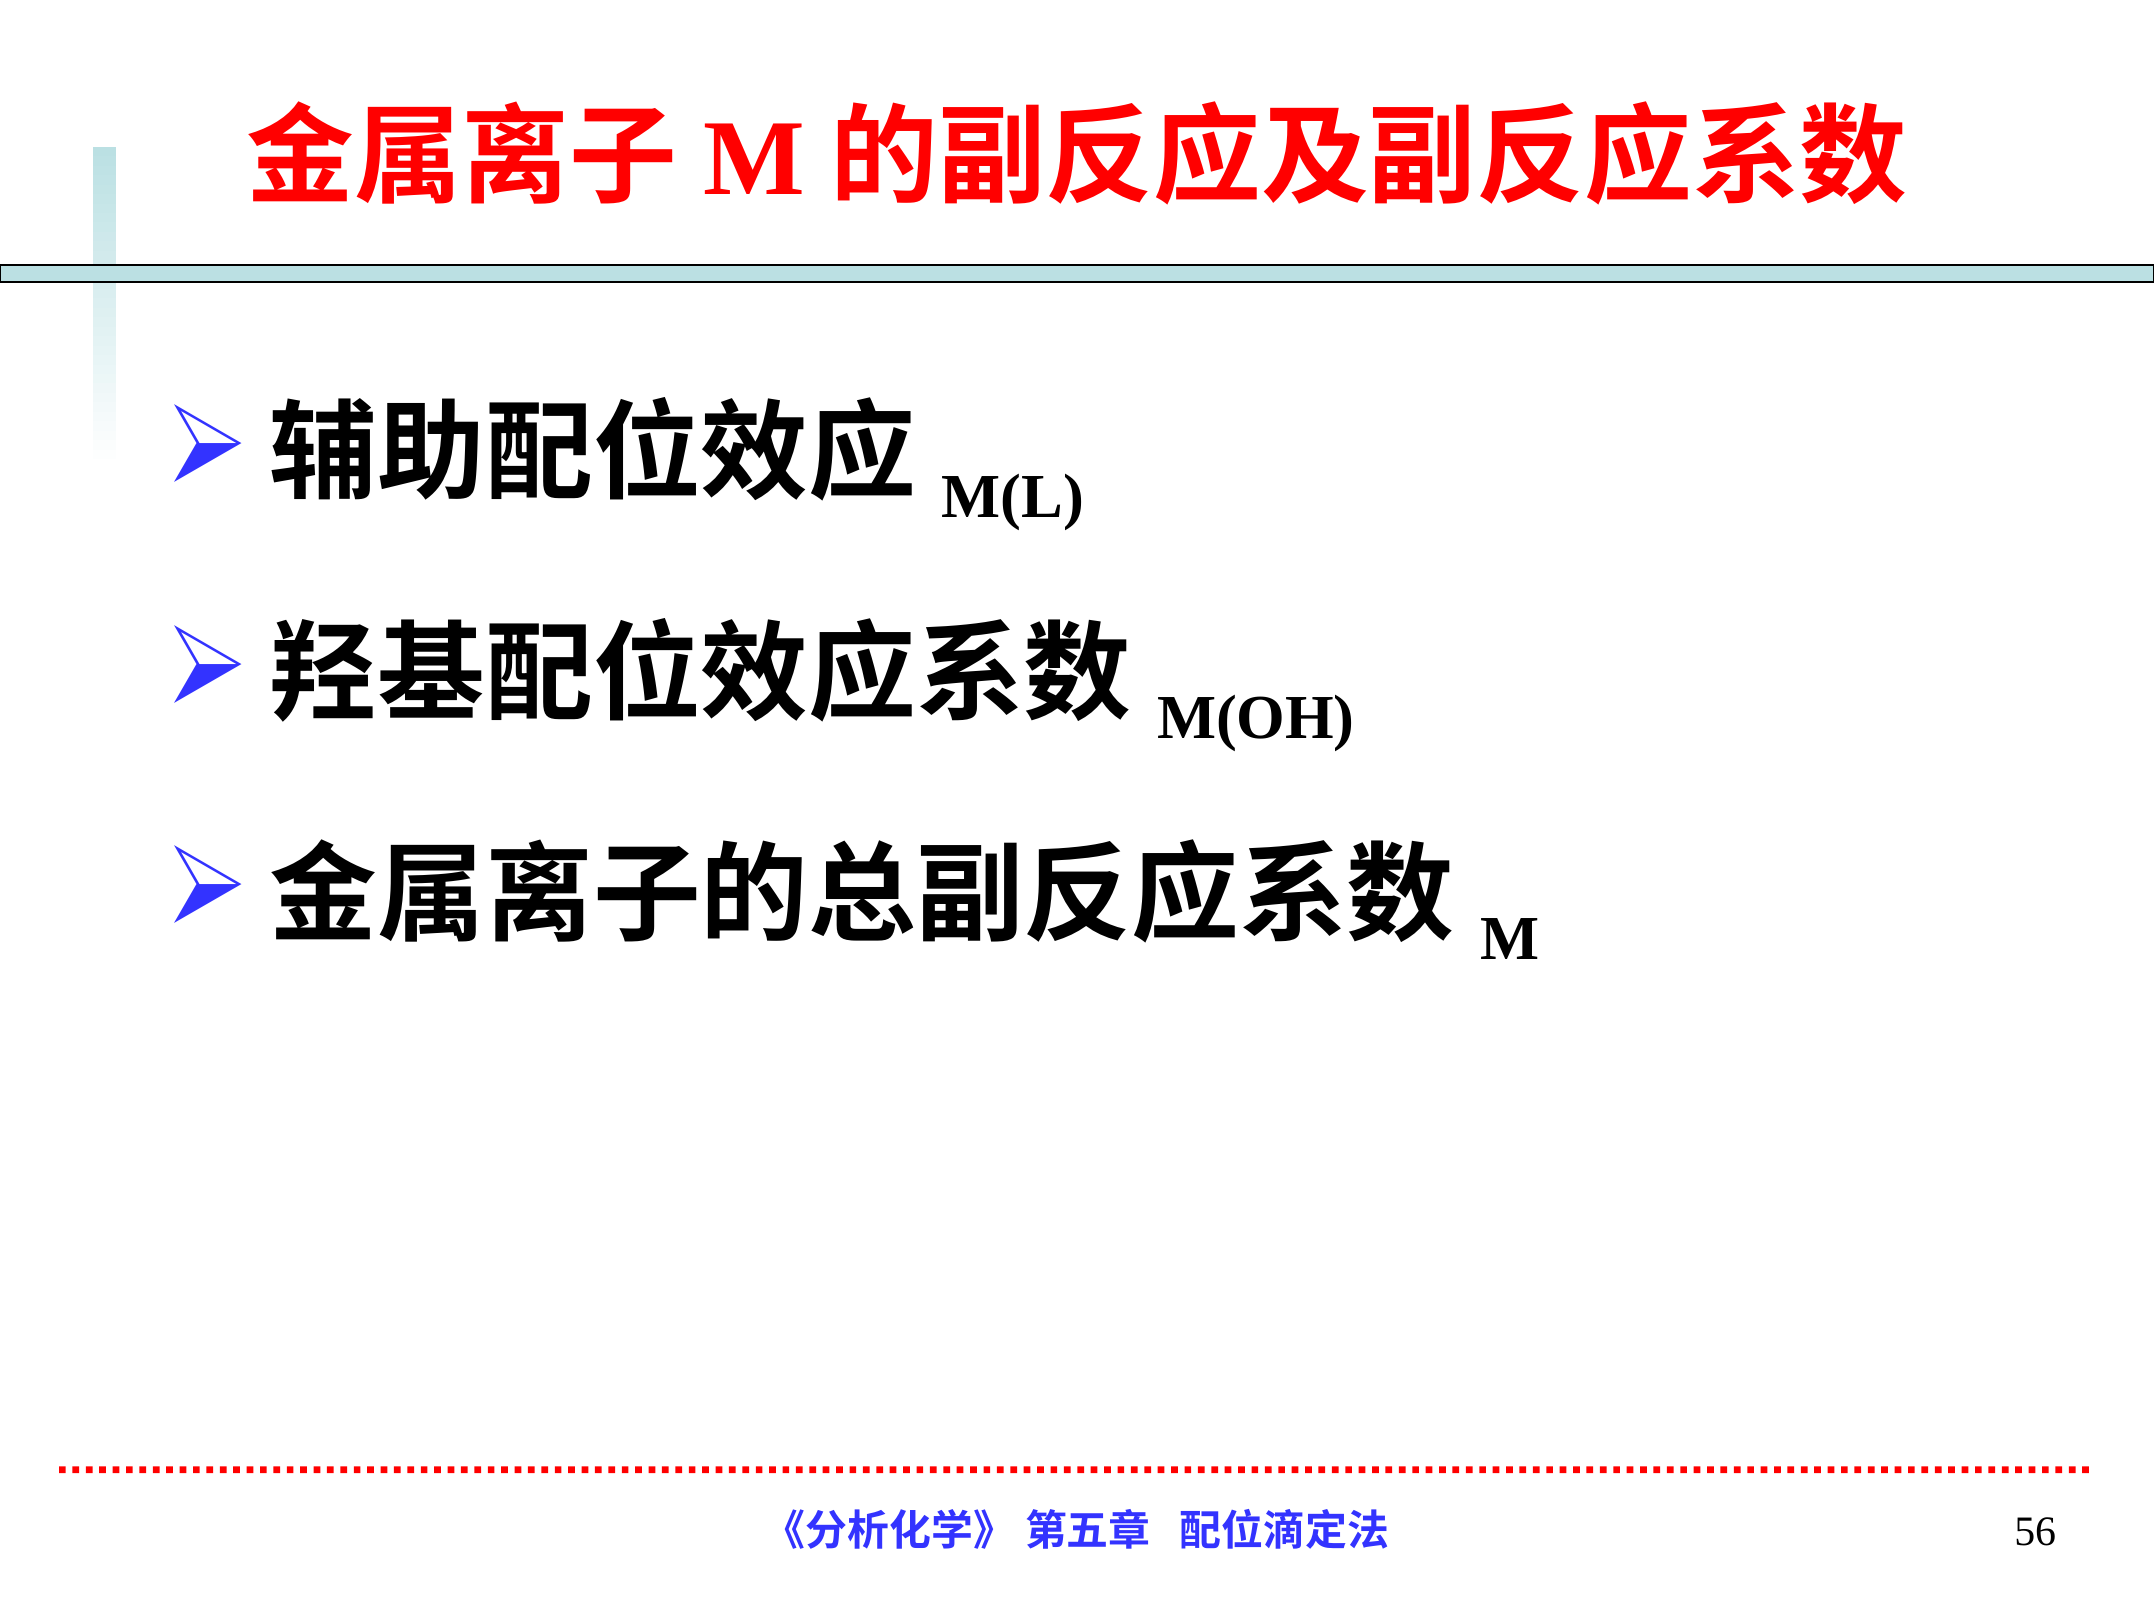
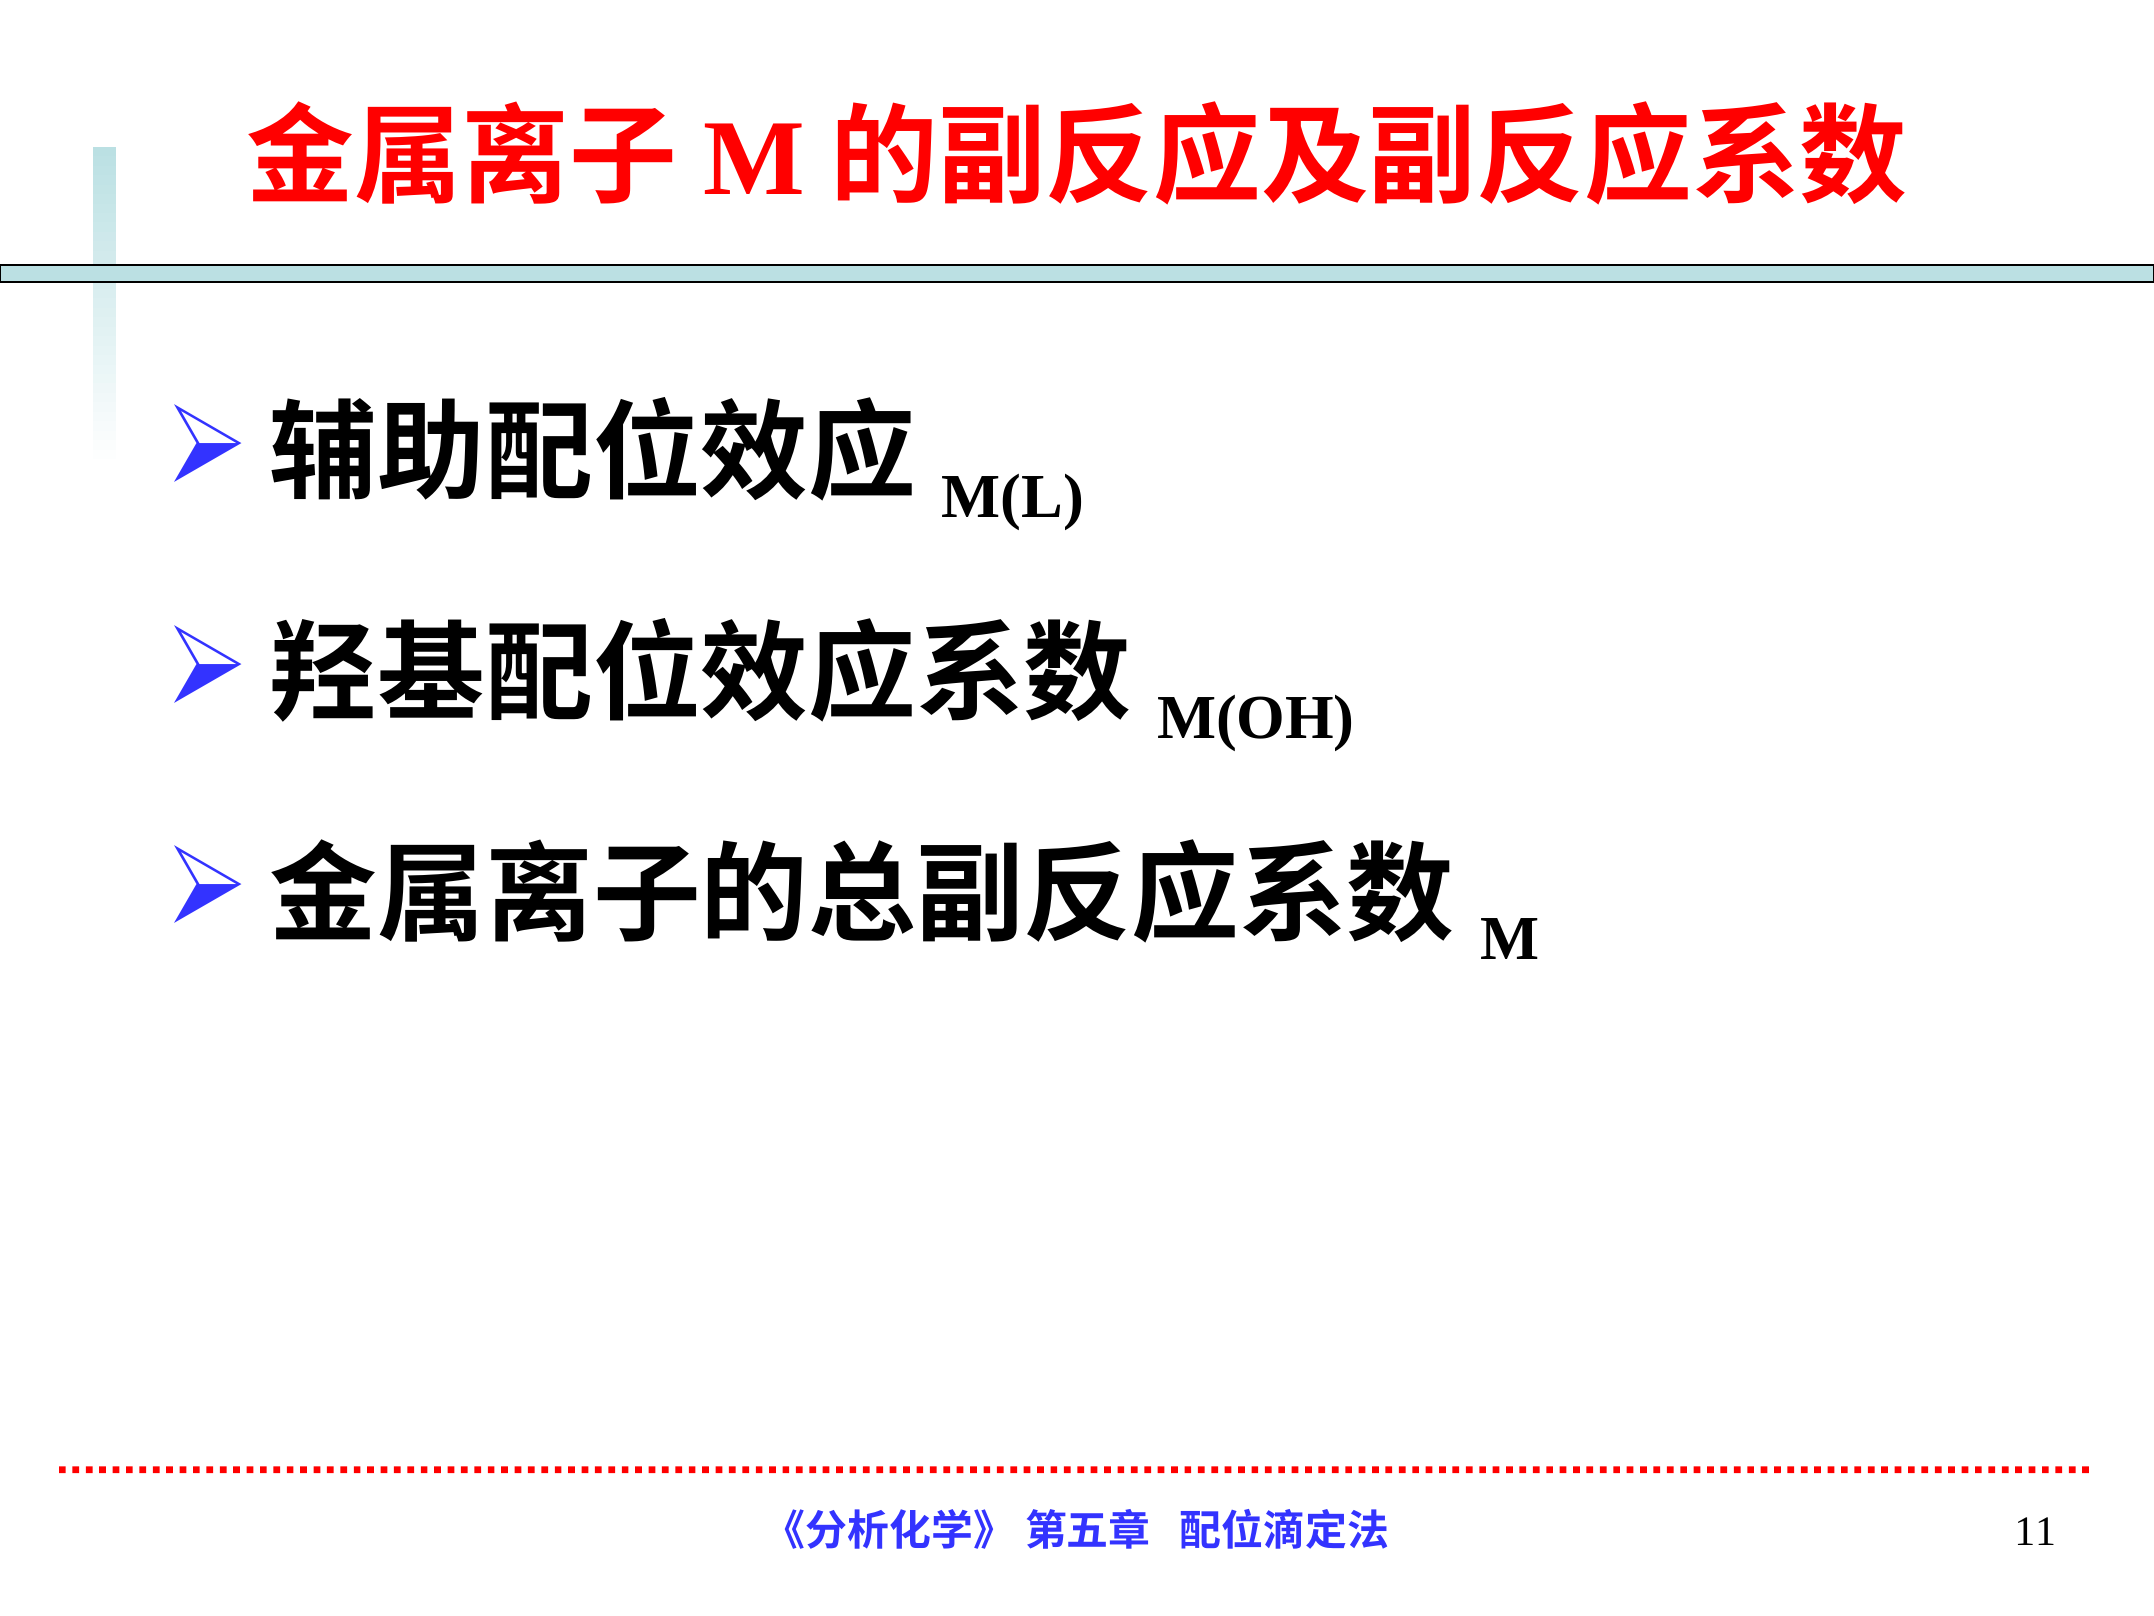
56: 56 -> 11
